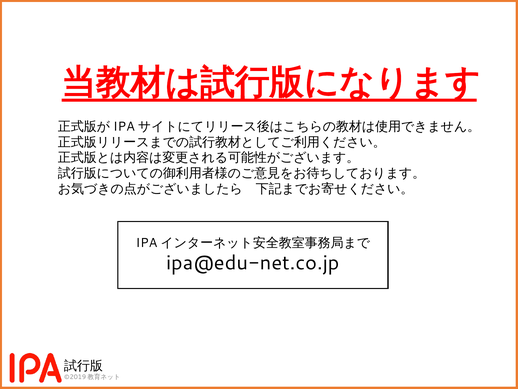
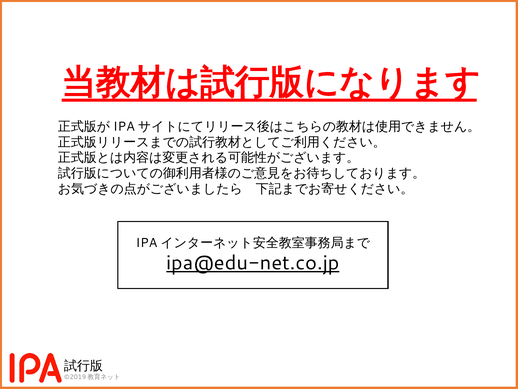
ipa@edu-net.co.jp underline: none -> present
